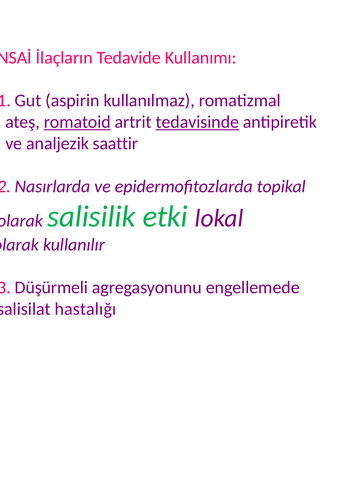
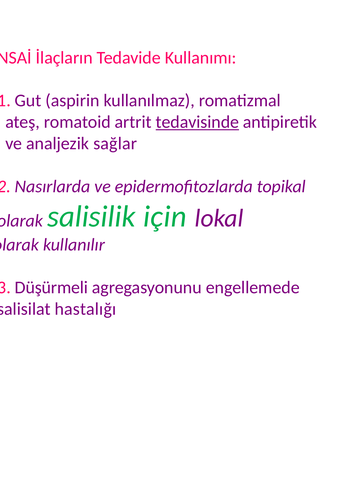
romatoid underline: present -> none
saattir: saattir -> sağlar
etki: etki -> için
